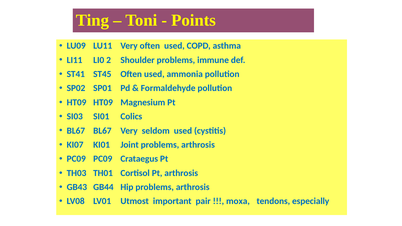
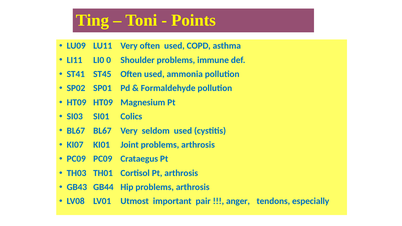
2: 2 -> 0
moxa: moxa -> anger
